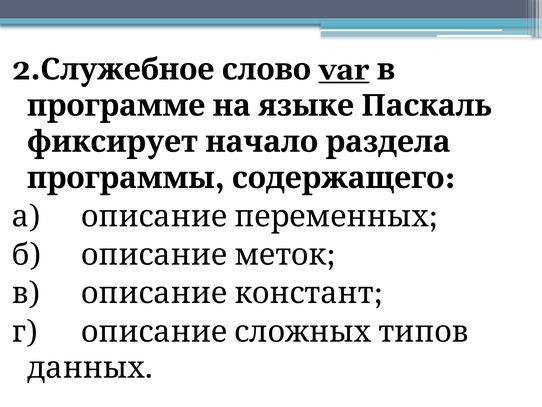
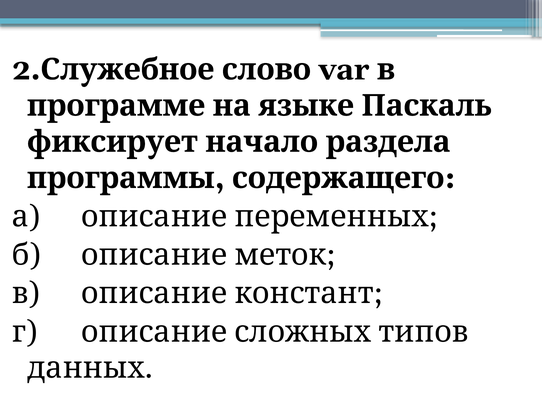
var underline: present -> none
